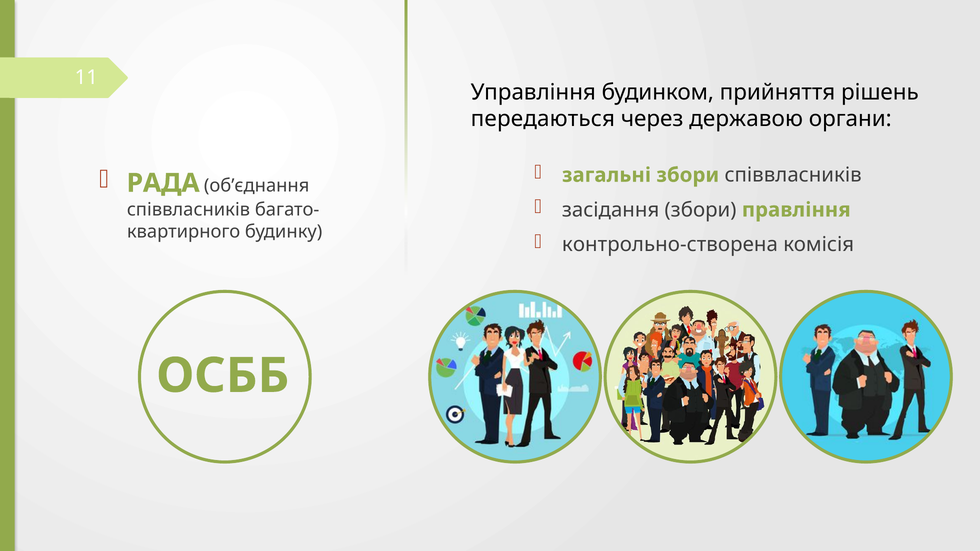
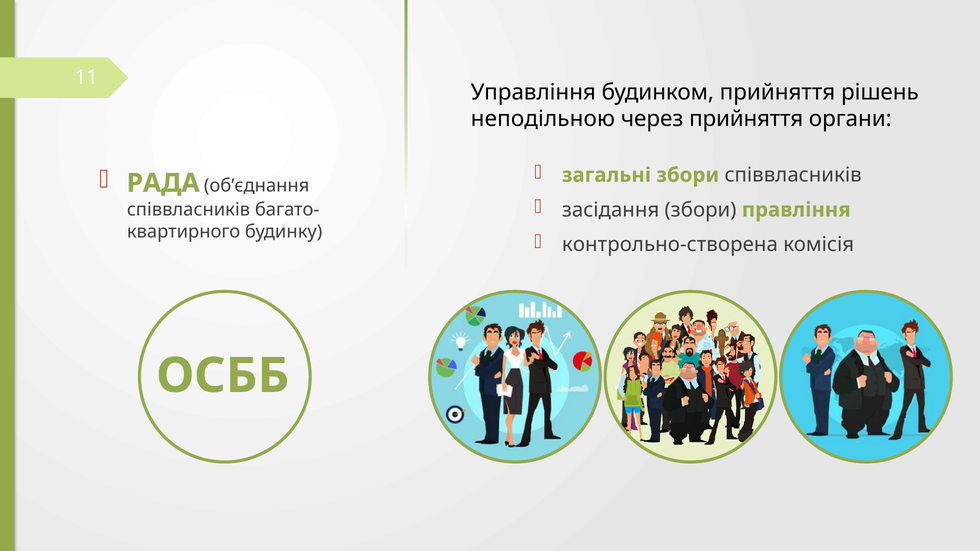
передаються: передаються -> неподільною
через державою: державою -> прийняття
